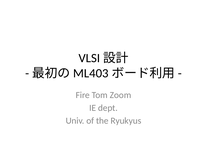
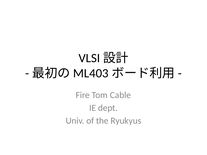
Zoom: Zoom -> Cable
